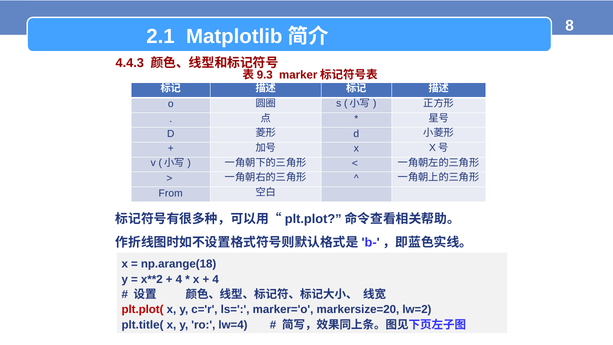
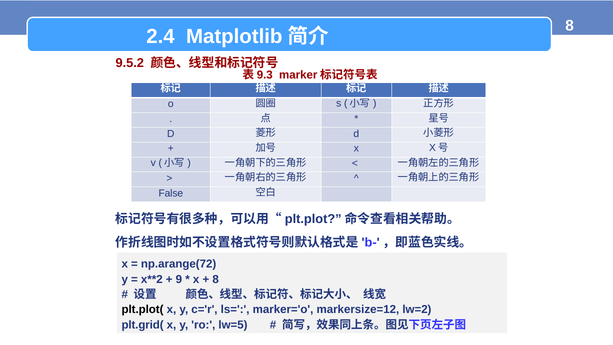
2.1: 2.1 -> 2.4
4.4.3: 4.4.3 -> 9.5.2
From: From -> False
np.arange(18: np.arange(18 -> np.arange(72
4 at (179, 279): 4 -> 9
4 at (216, 279): 4 -> 8
plt.plot( colour: red -> black
markersize=20: markersize=20 -> markersize=12
plt.title(: plt.title( -> plt.grid(
lw=4: lw=4 -> lw=5
